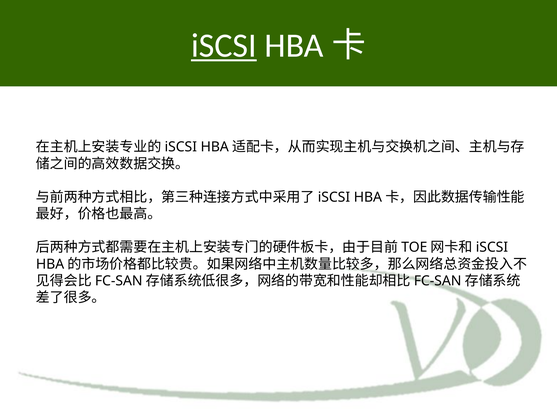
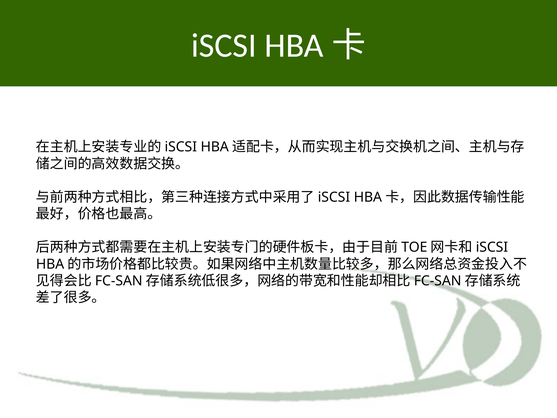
iSCSI underline: present -> none
